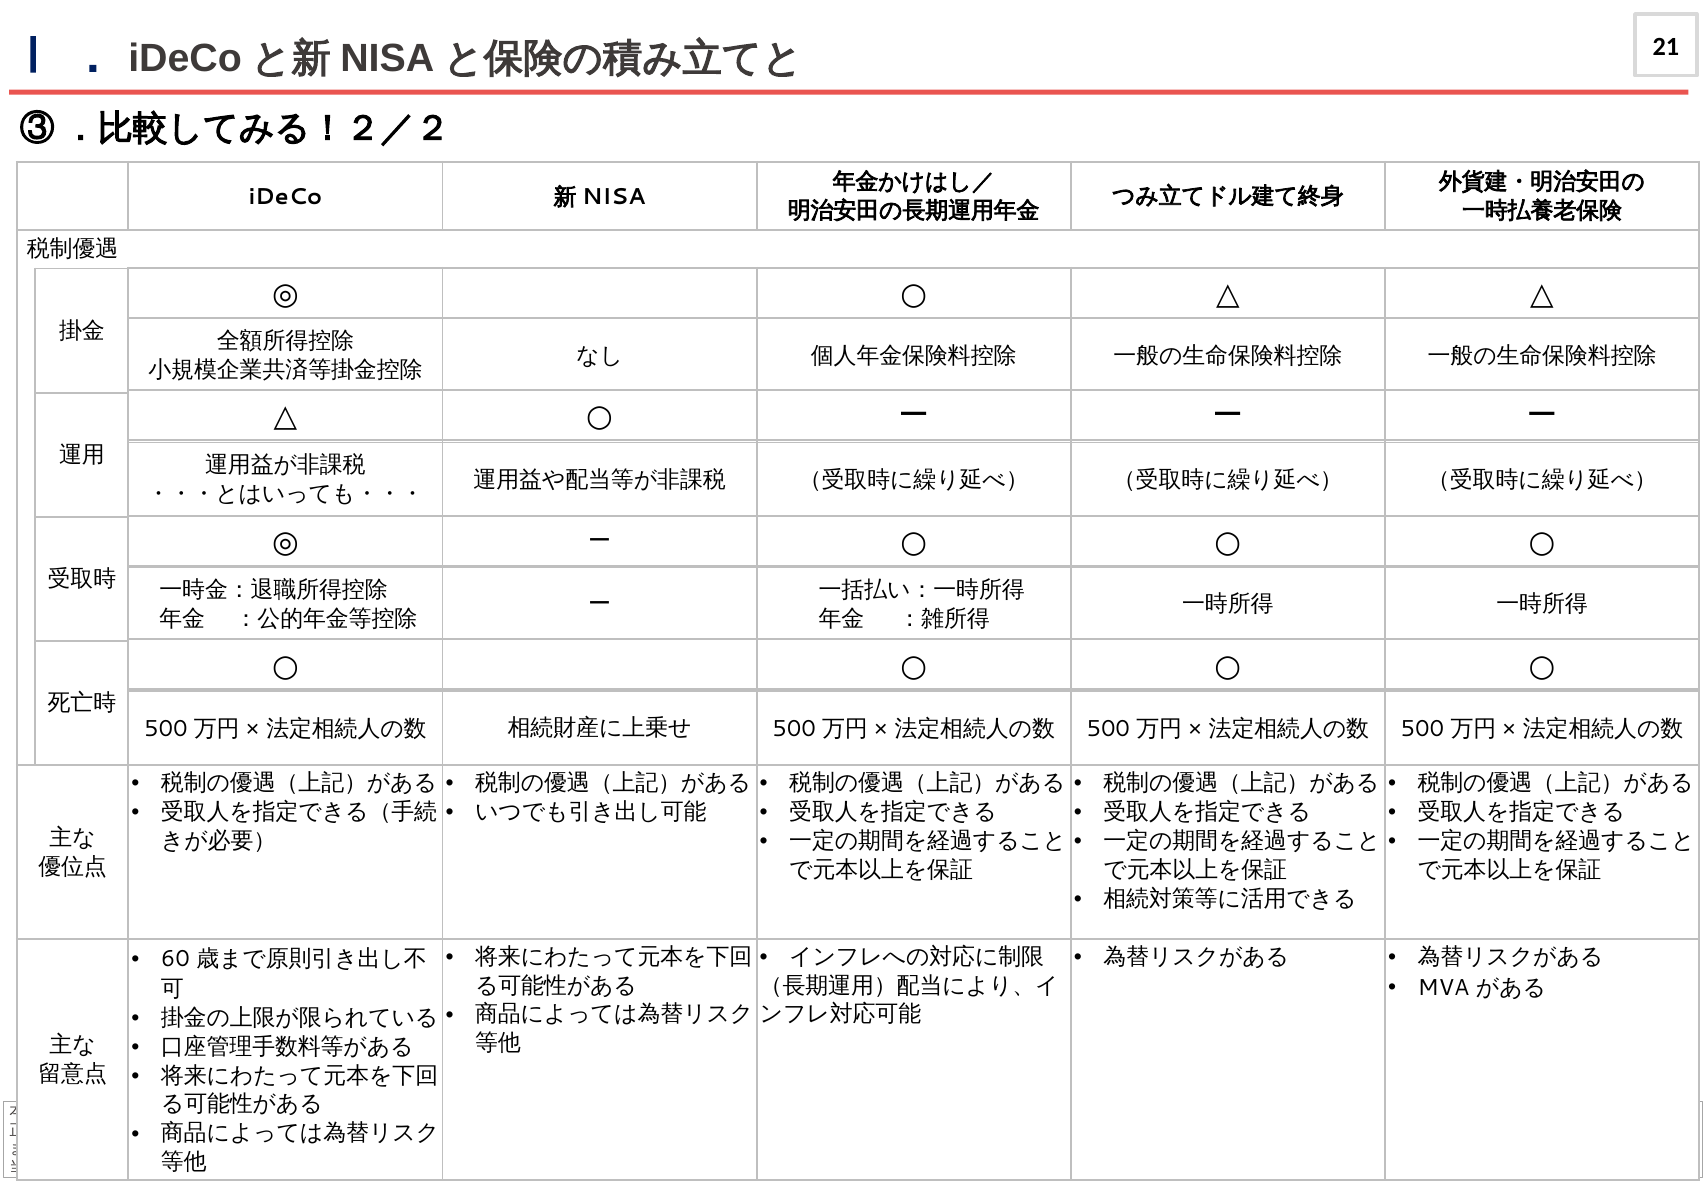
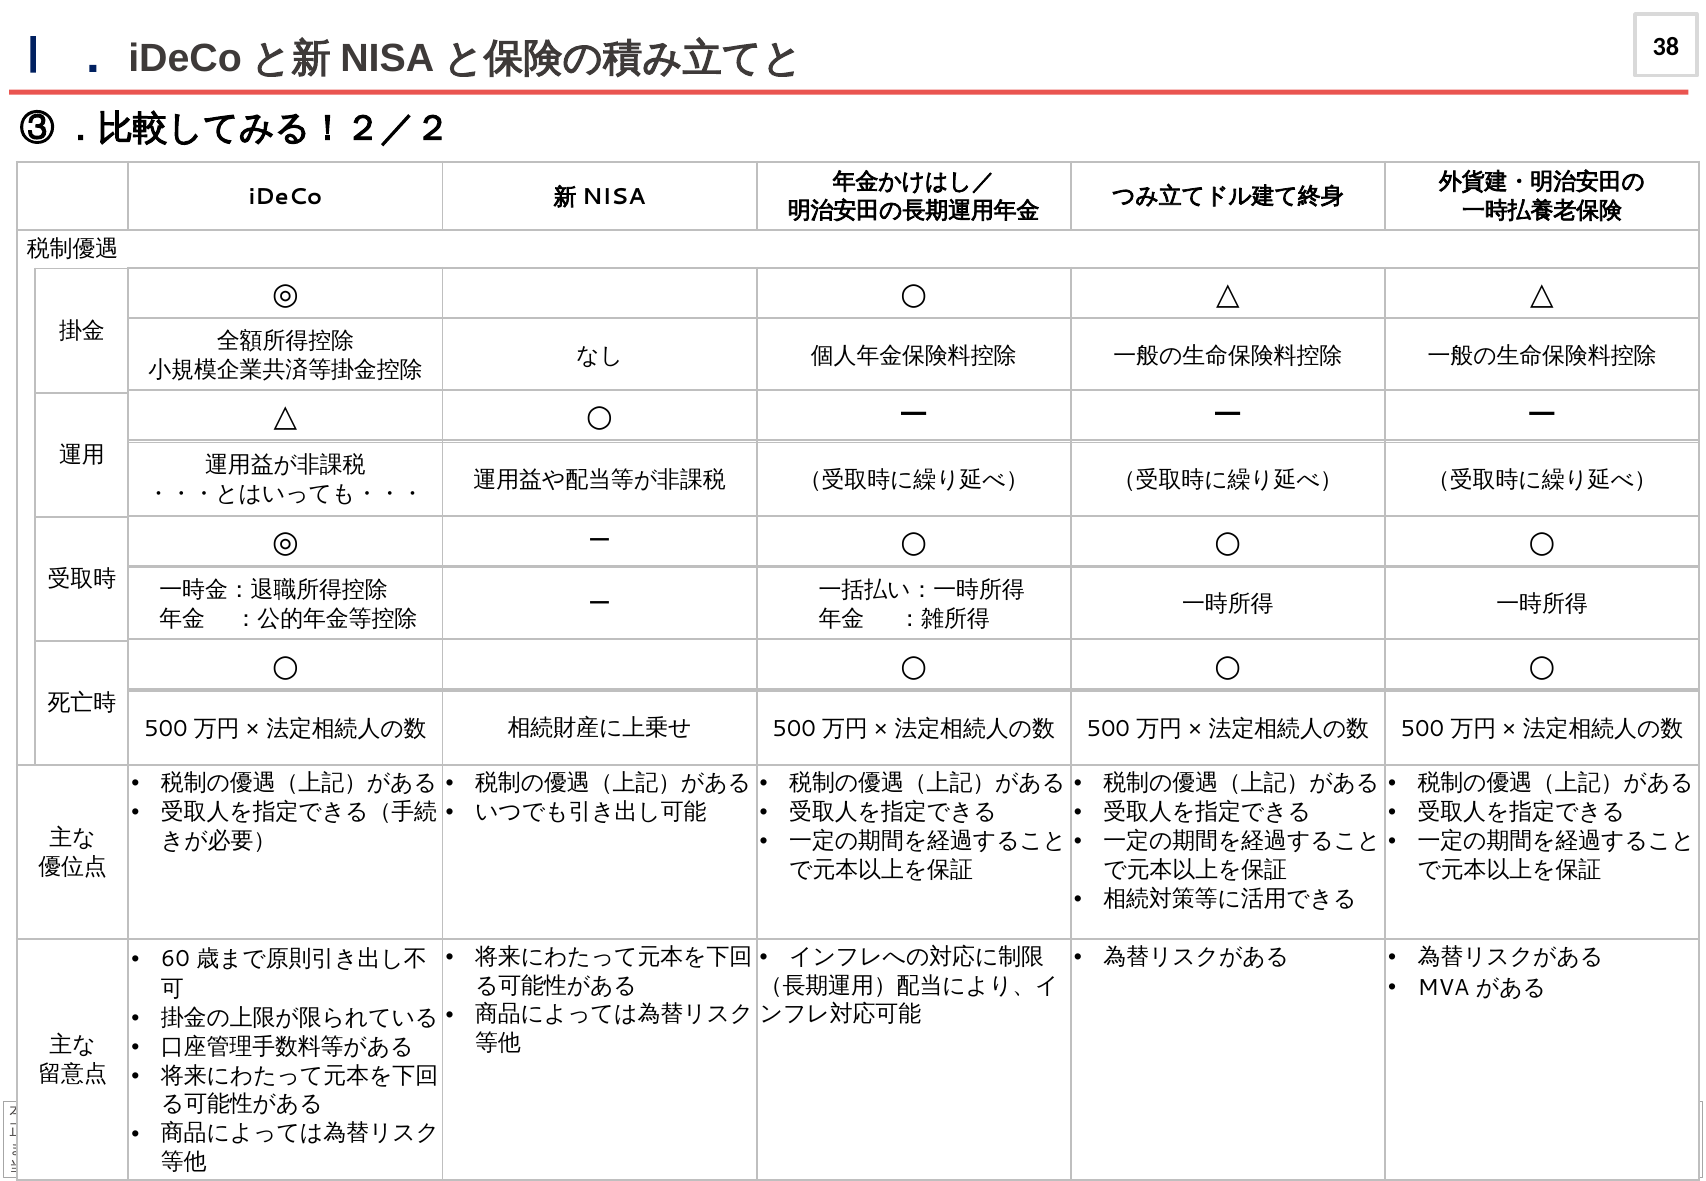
21: 21 -> 38
